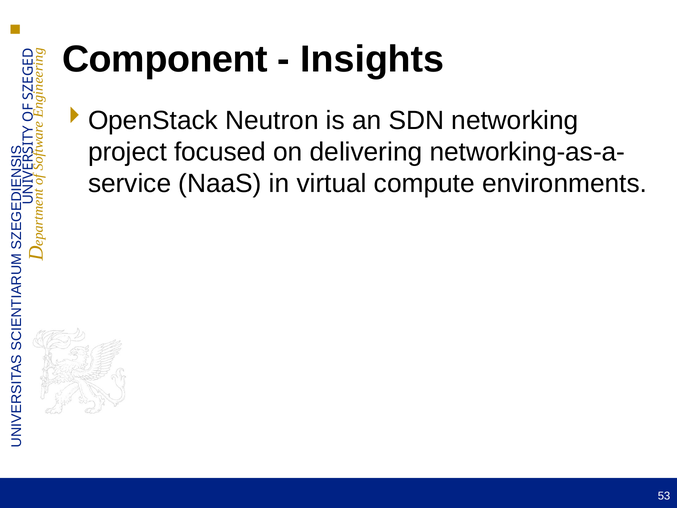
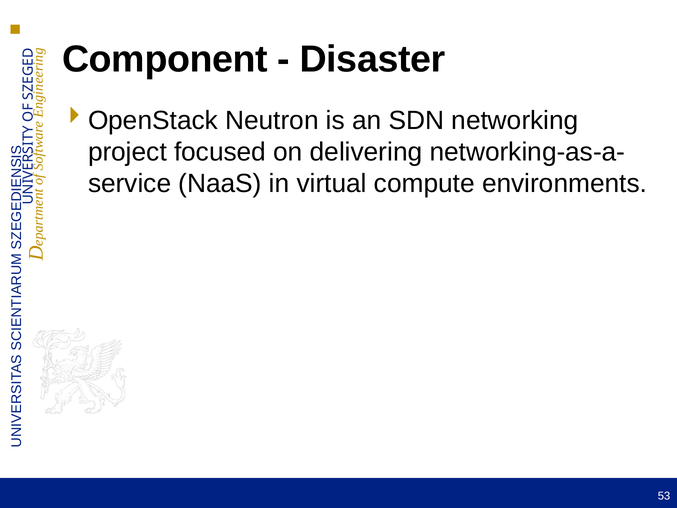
Insights: Insights -> Disaster
